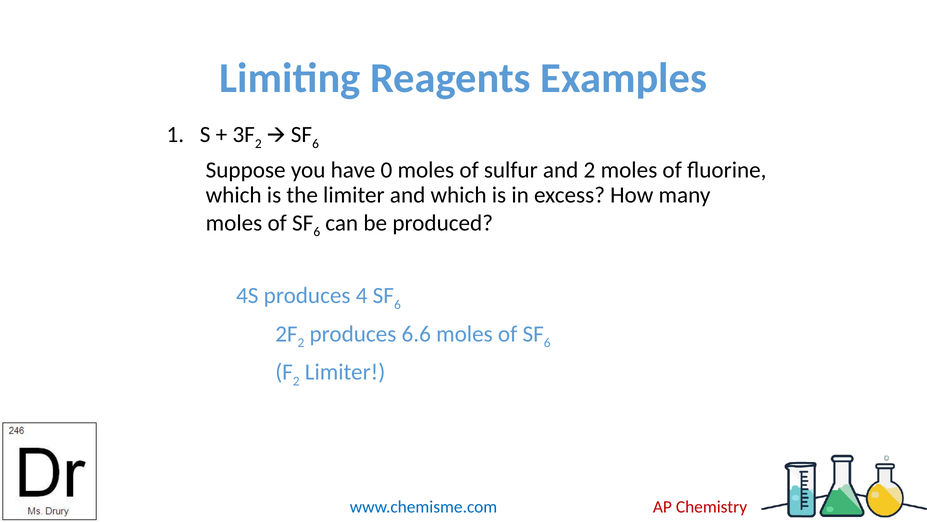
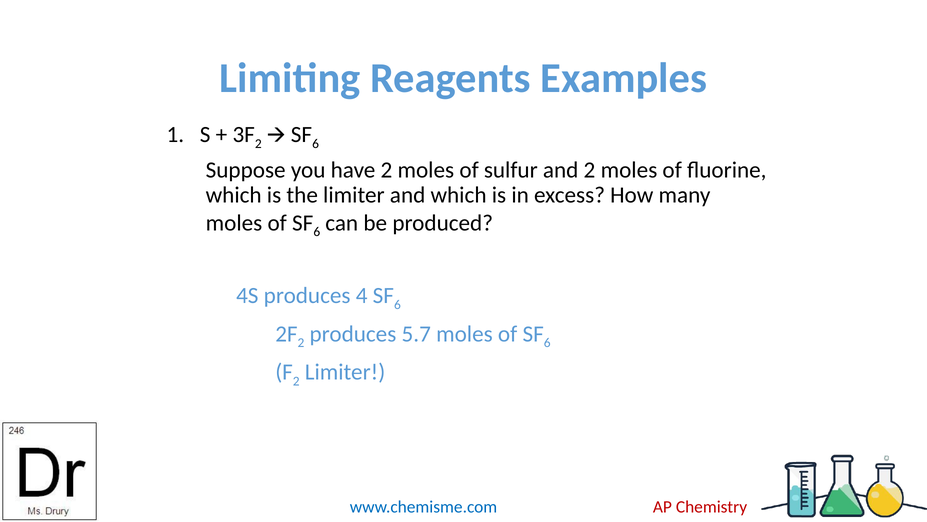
have 0: 0 -> 2
6.6: 6.6 -> 5.7
